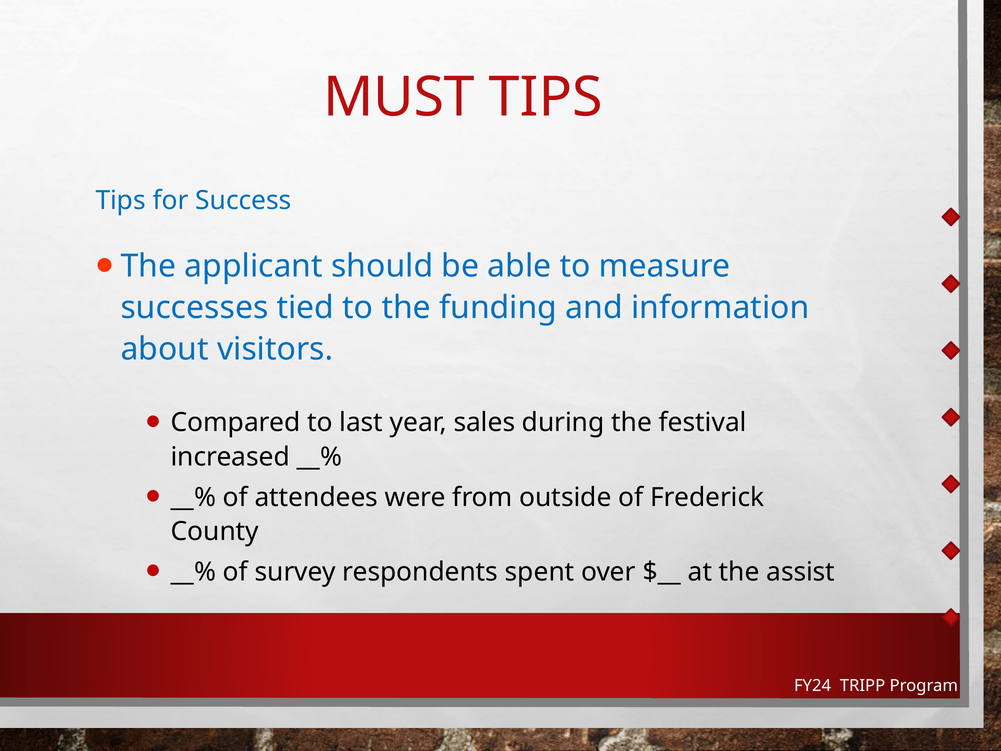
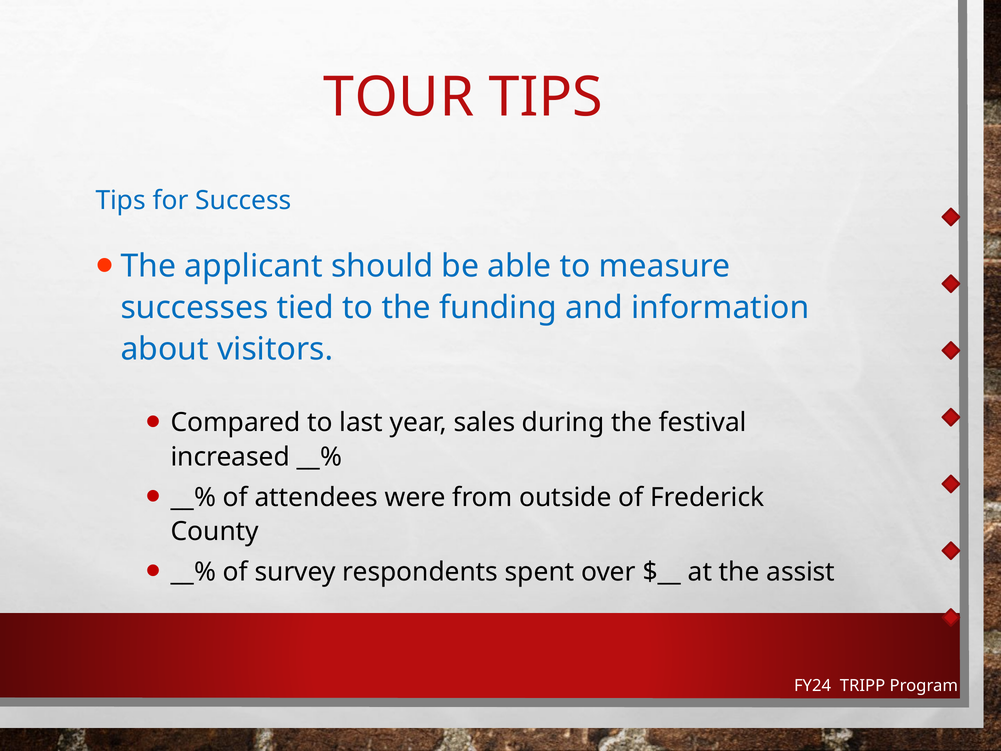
MUST: MUST -> TOUR
